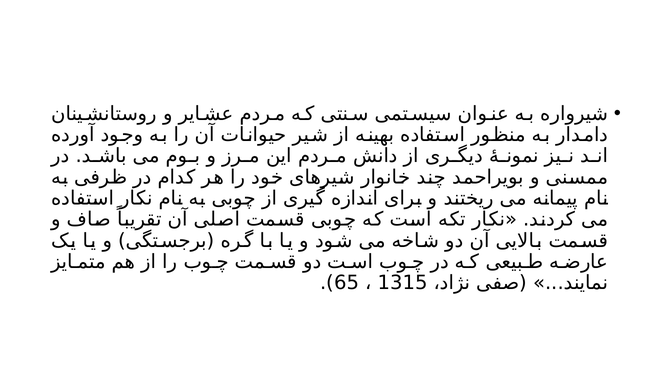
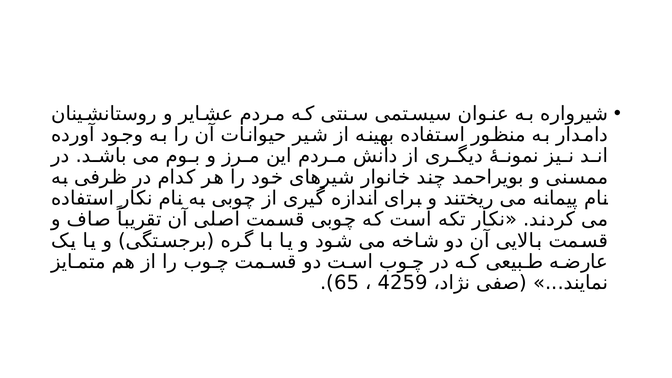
1315: 1315 -> 4259
